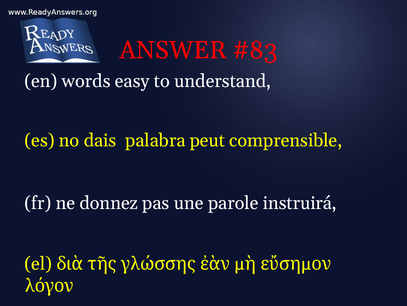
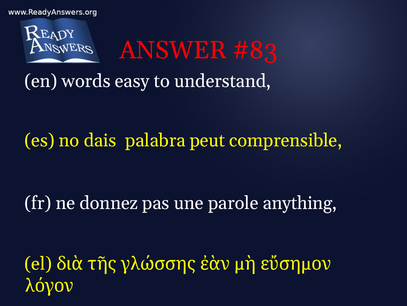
instruirá: instruirá -> anything
